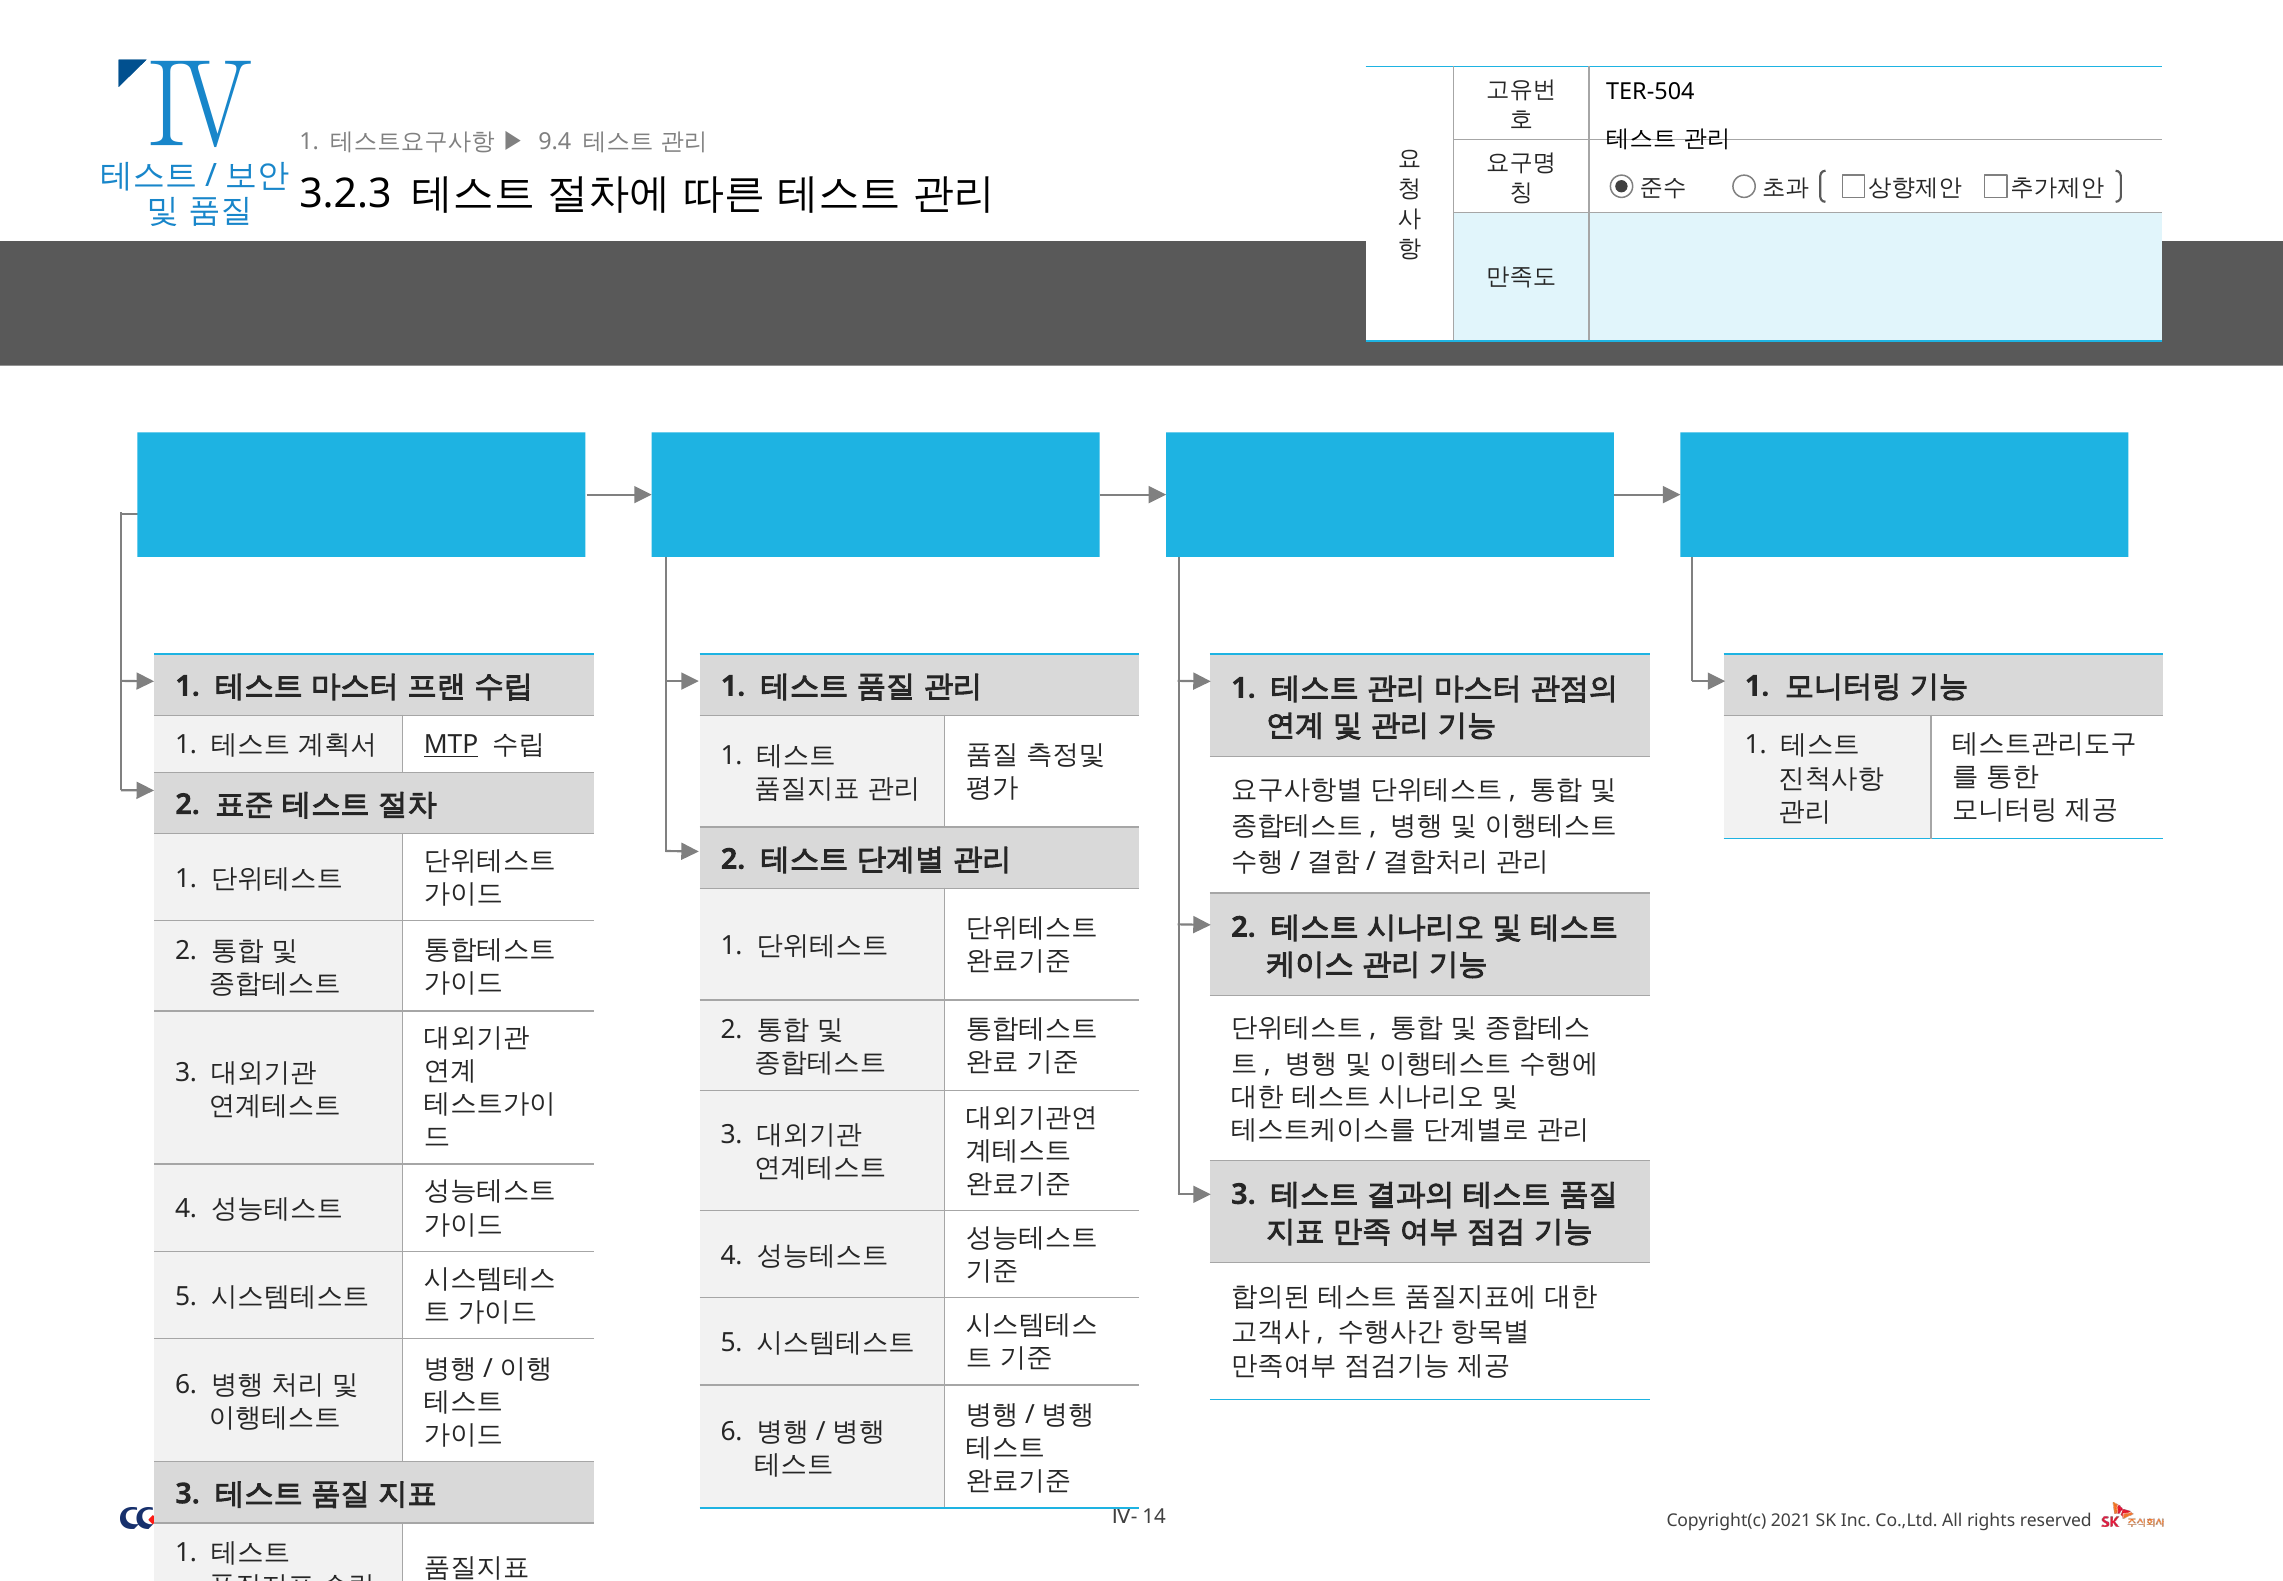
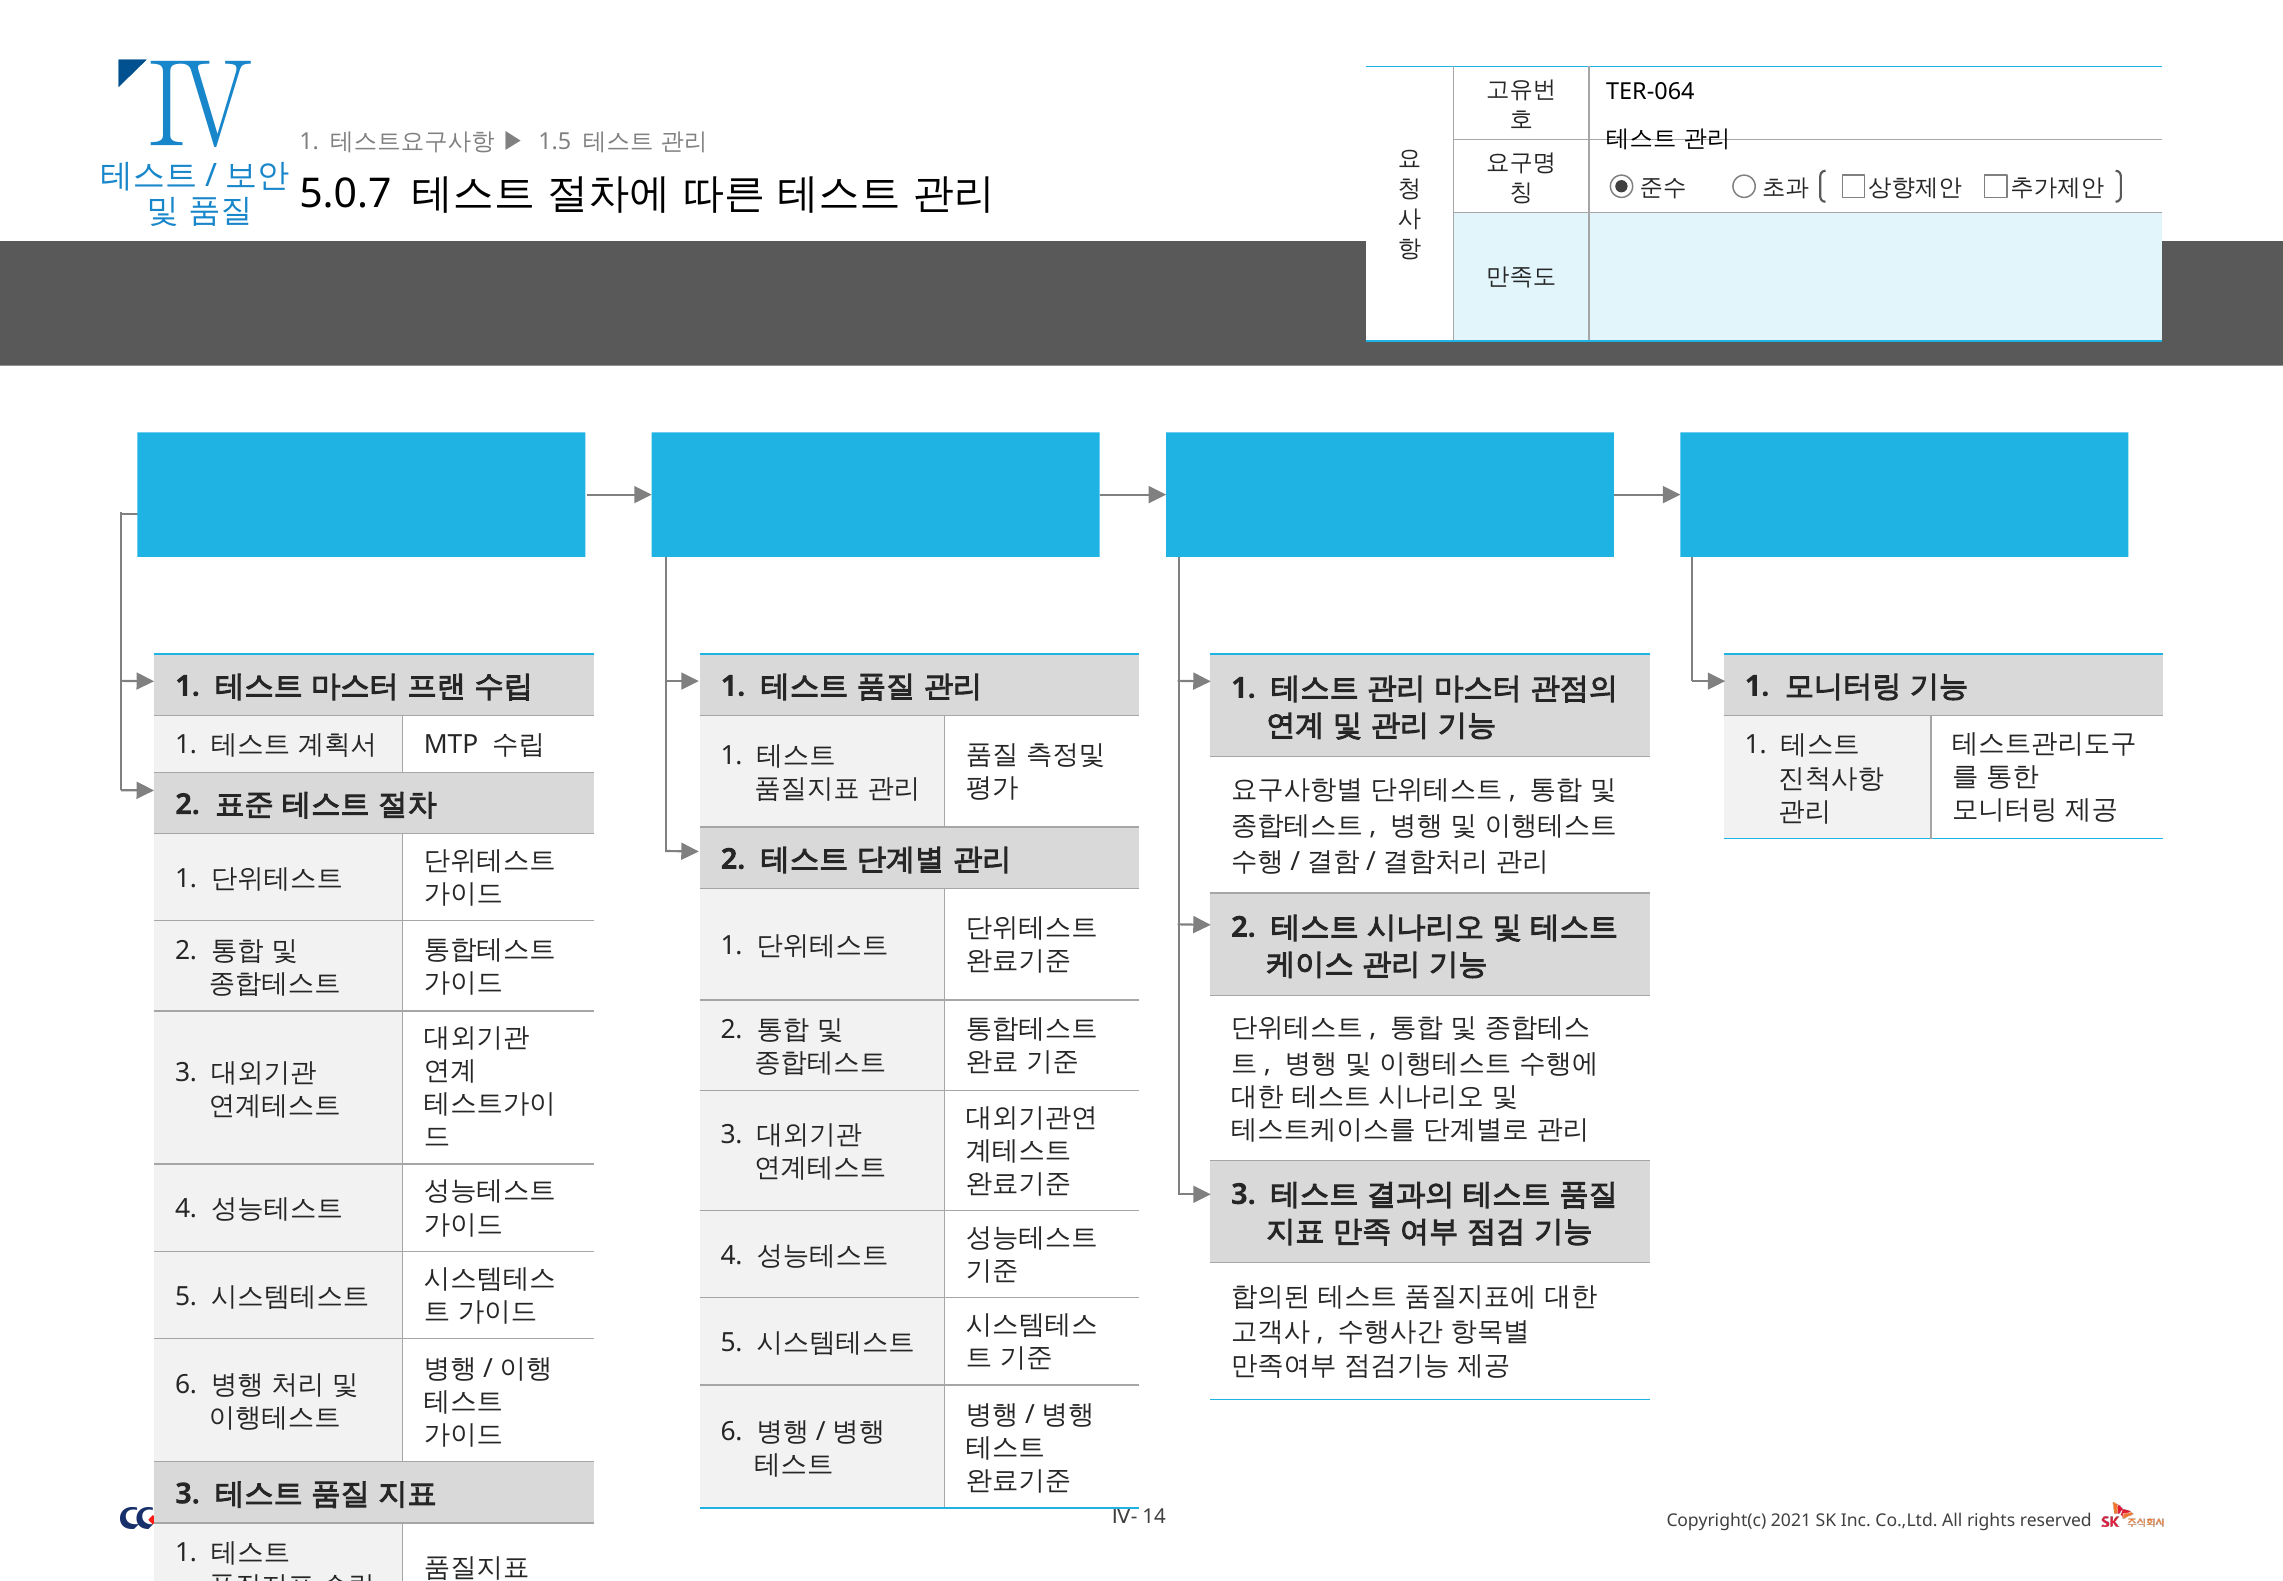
TER-504: TER-504 -> TER-064
9.4: 9.4 -> 1.5
3.2.3: 3.2.3 -> 5.0.7
MTP underline: present -> none
